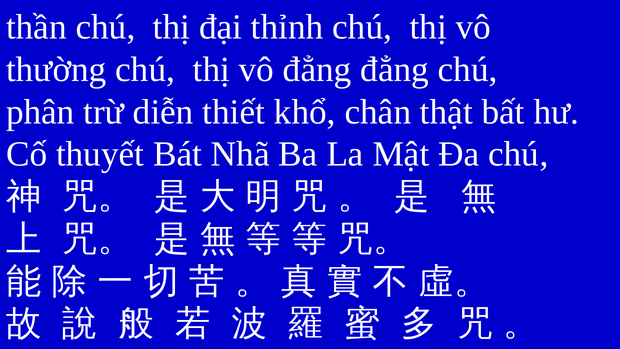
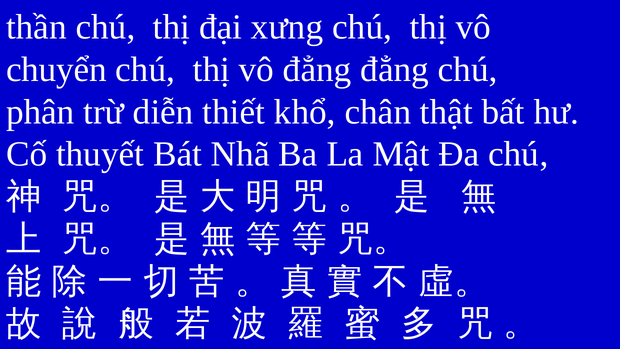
thỉnh: thỉnh -> xưng
thường: thường -> chuyển
